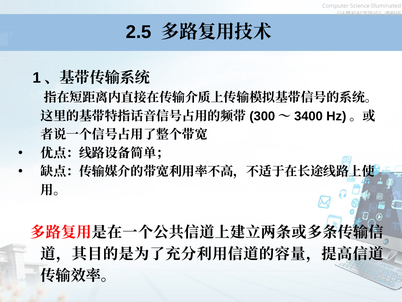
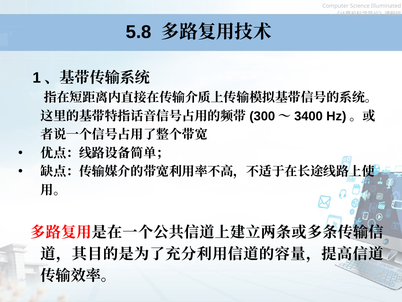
2.5: 2.5 -> 5.8
